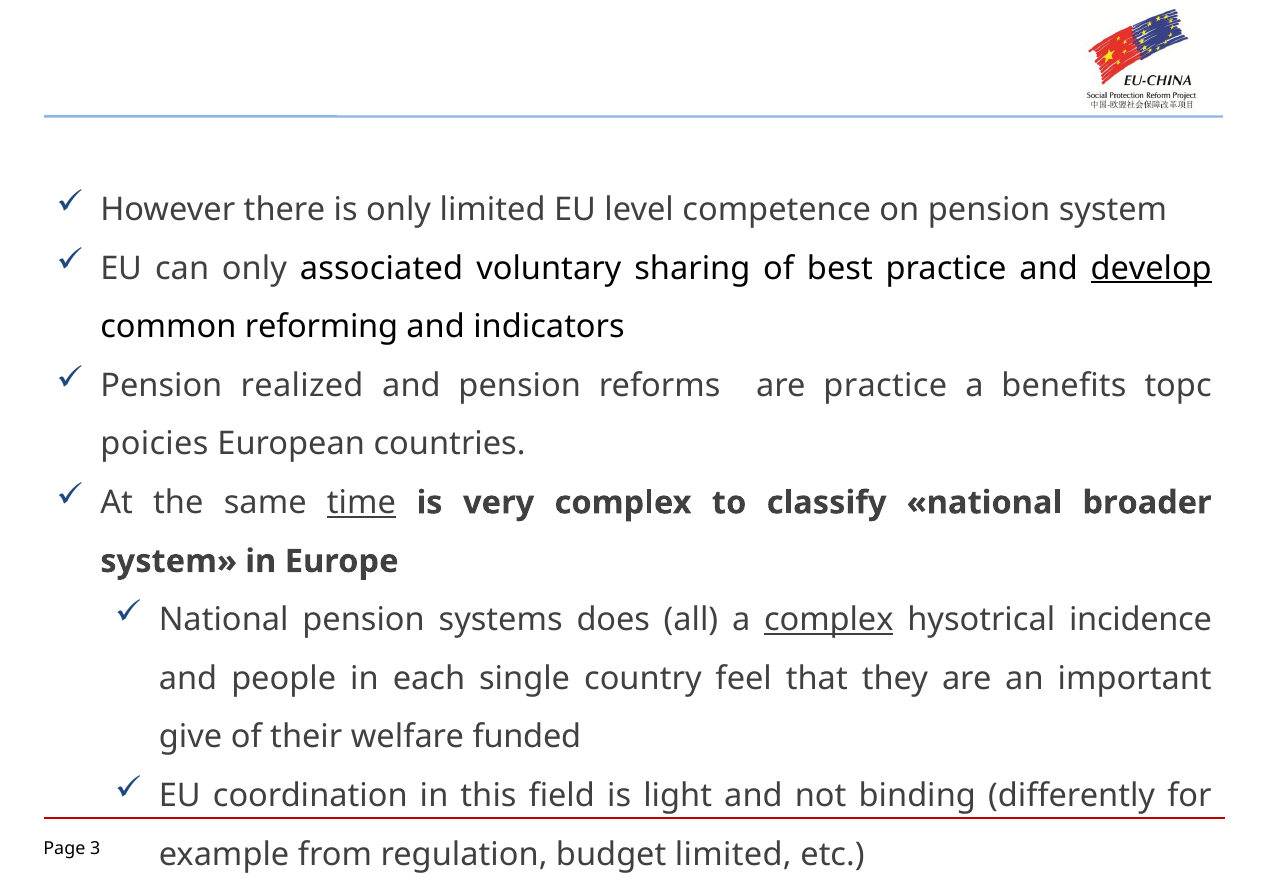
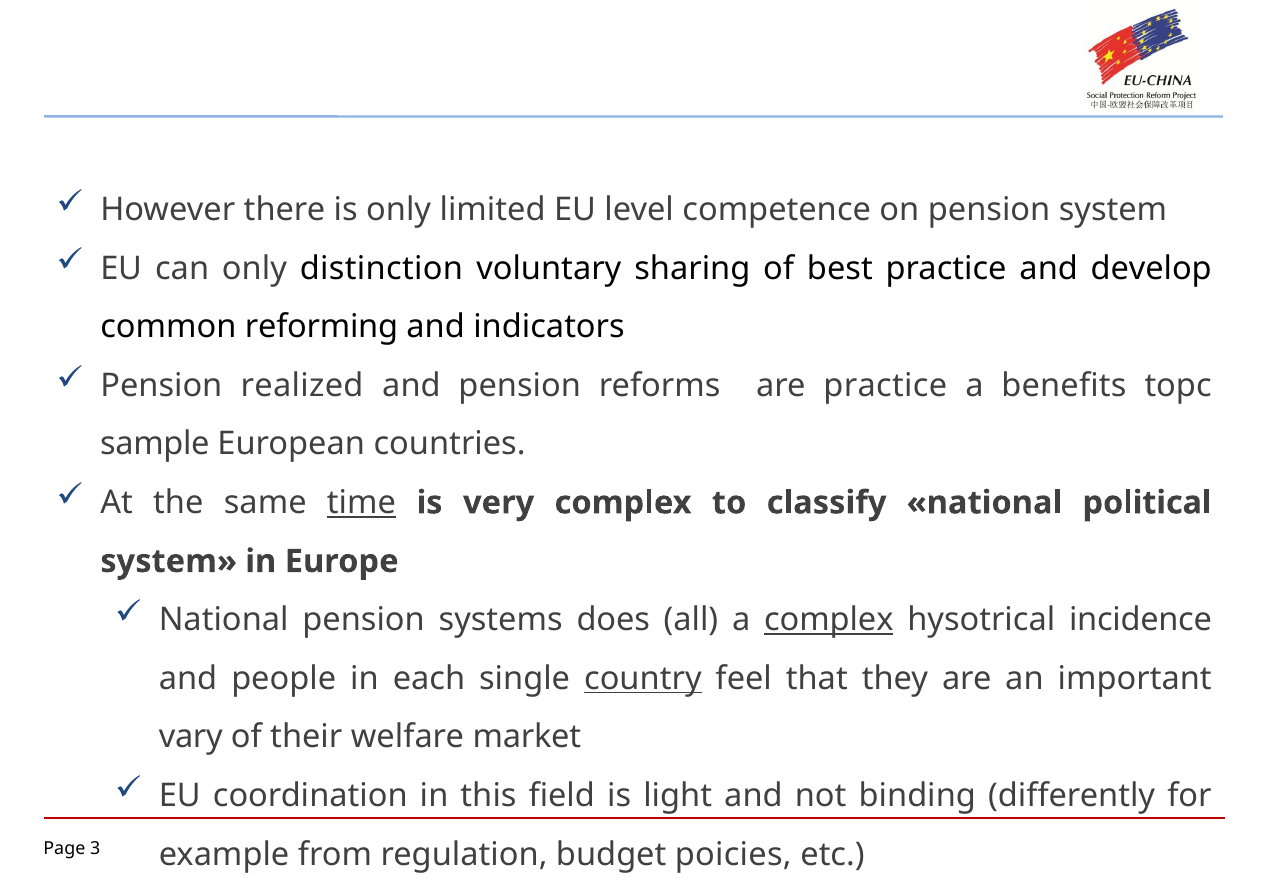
associated: associated -> distinction
develop underline: present -> none
poicies: poicies -> sample
broader: broader -> political
country underline: none -> present
give: give -> vary
funded: funded -> market
budget limited: limited -> poicies
